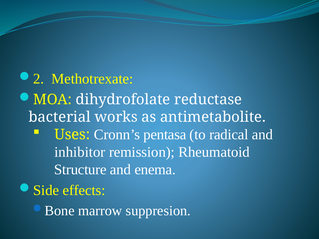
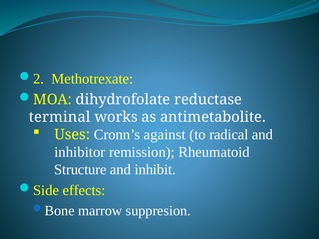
bacterial: bacterial -> terminal
pentasa: pentasa -> against
enema: enema -> inhibit
